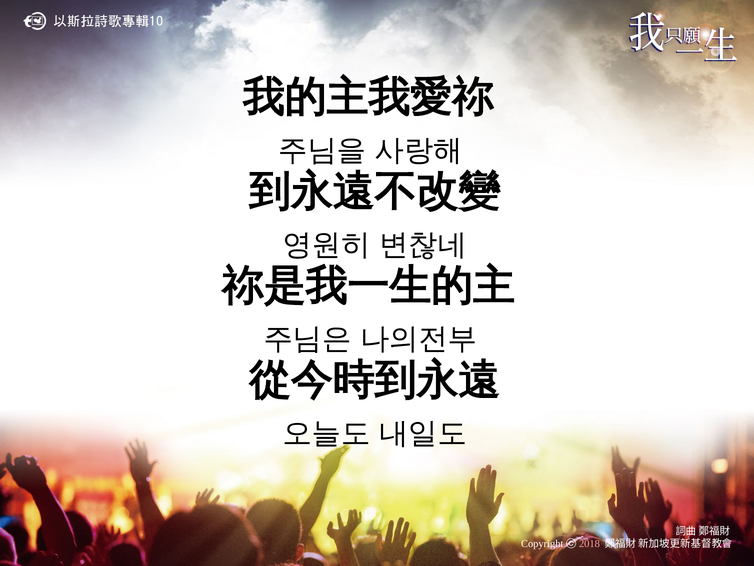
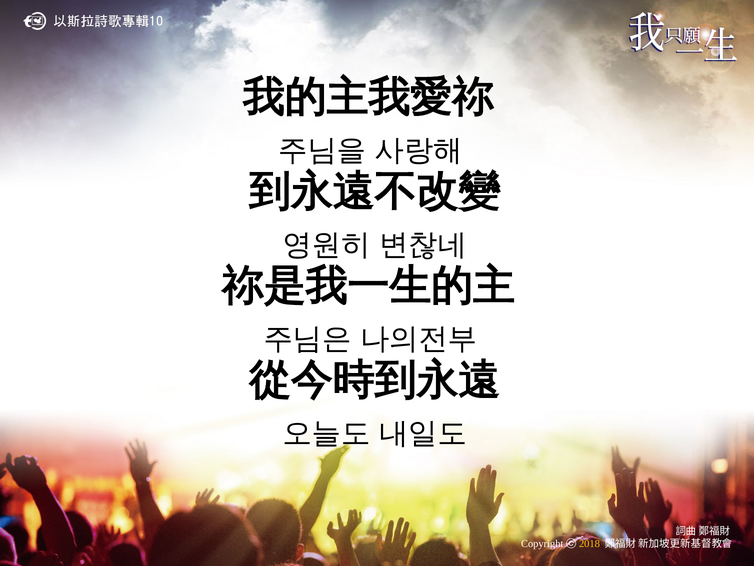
2018 colour: pink -> yellow
